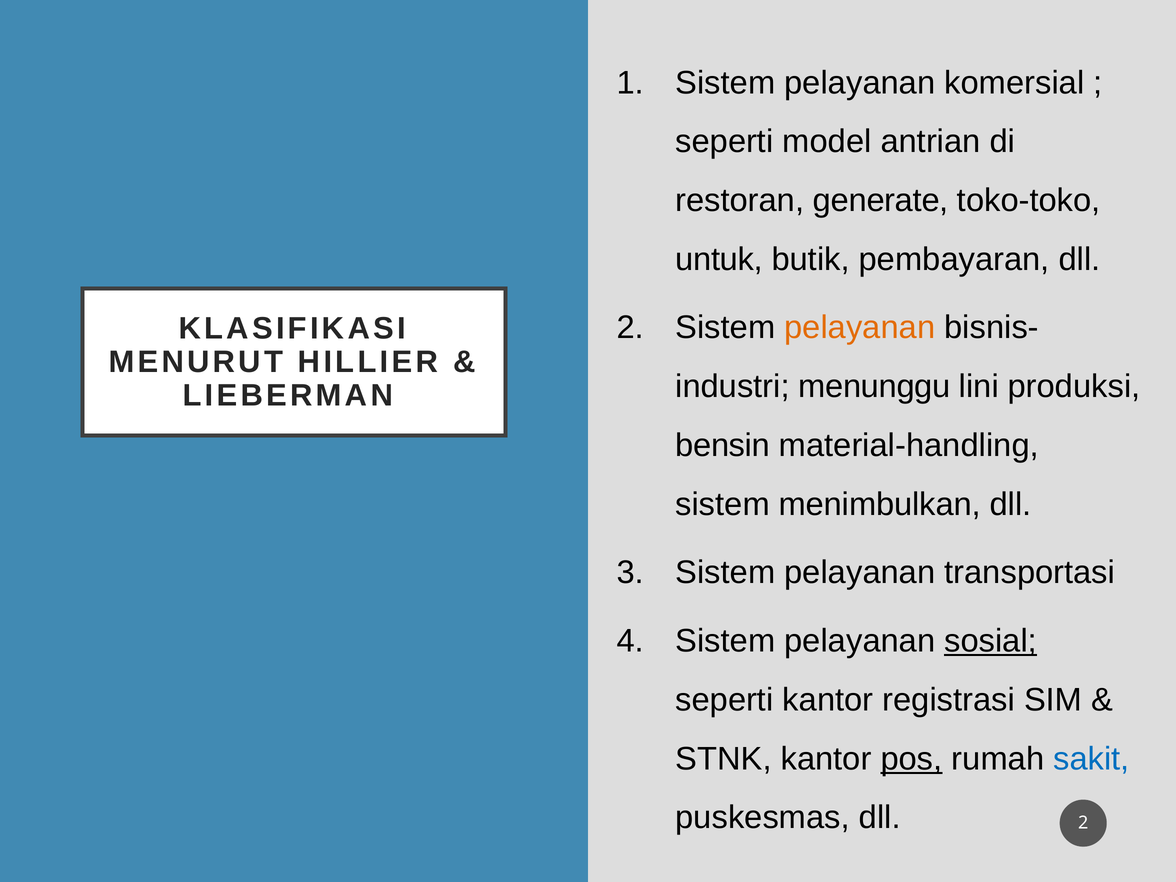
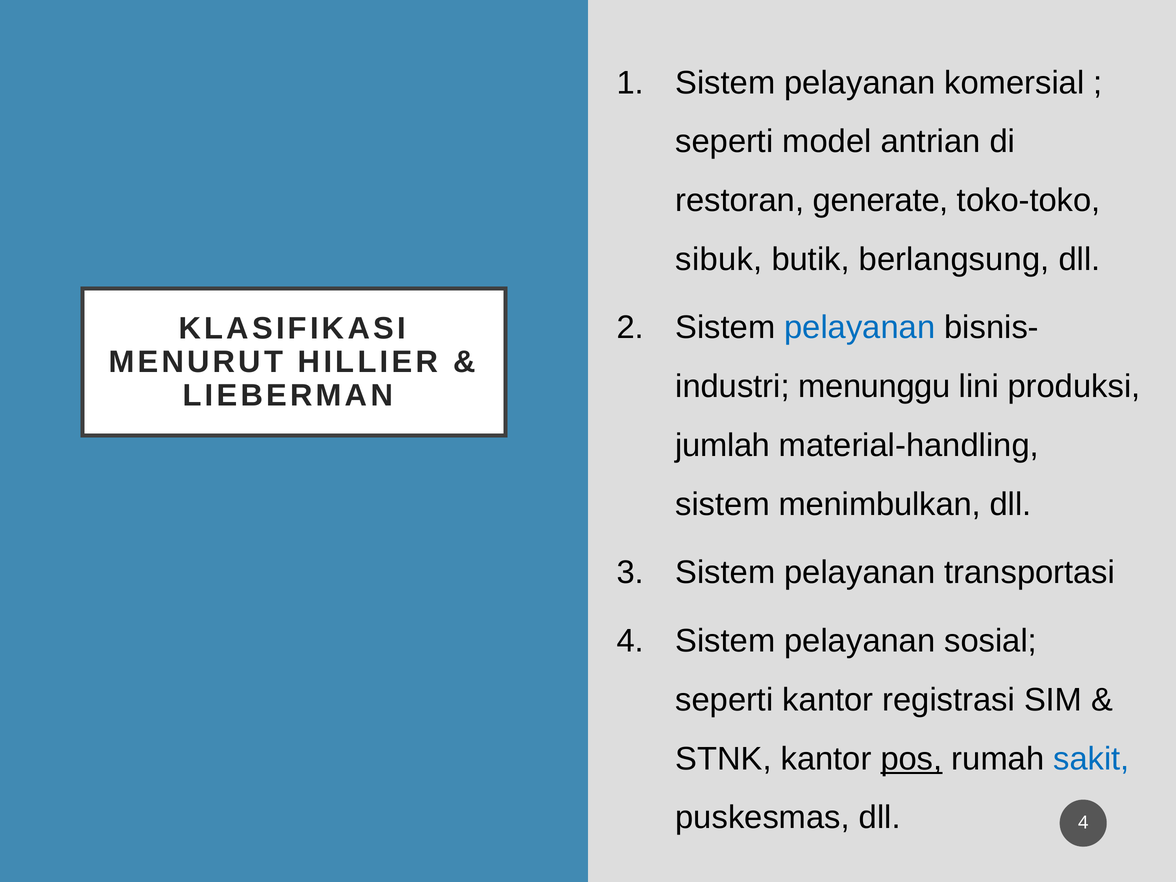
untuk: untuk -> sibuk
pembayaran: pembayaran -> berlangsung
pelayanan at (860, 328) colour: orange -> blue
bensin: bensin -> jumlah
sosial underline: present -> none
puskesmas dll 2: 2 -> 4
